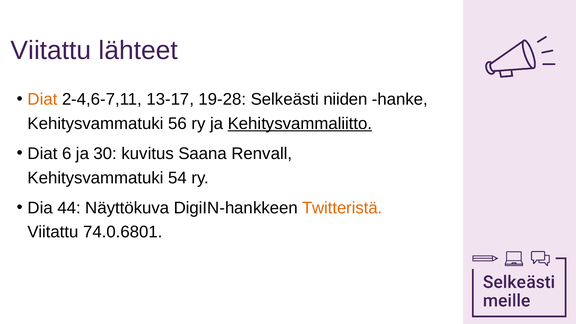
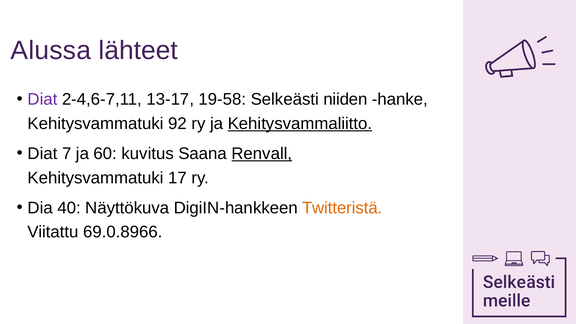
Viitattu at (51, 51): Viitattu -> Alussa
Diat at (42, 99) colour: orange -> purple
19-28: 19-28 -> 19-58
56: 56 -> 92
6: 6 -> 7
30: 30 -> 60
Renvall underline: none -> present
54: 54 -> 17
44: 44 -> 40
74.0.6801: 74.0.6801 -> 69.0.8966
